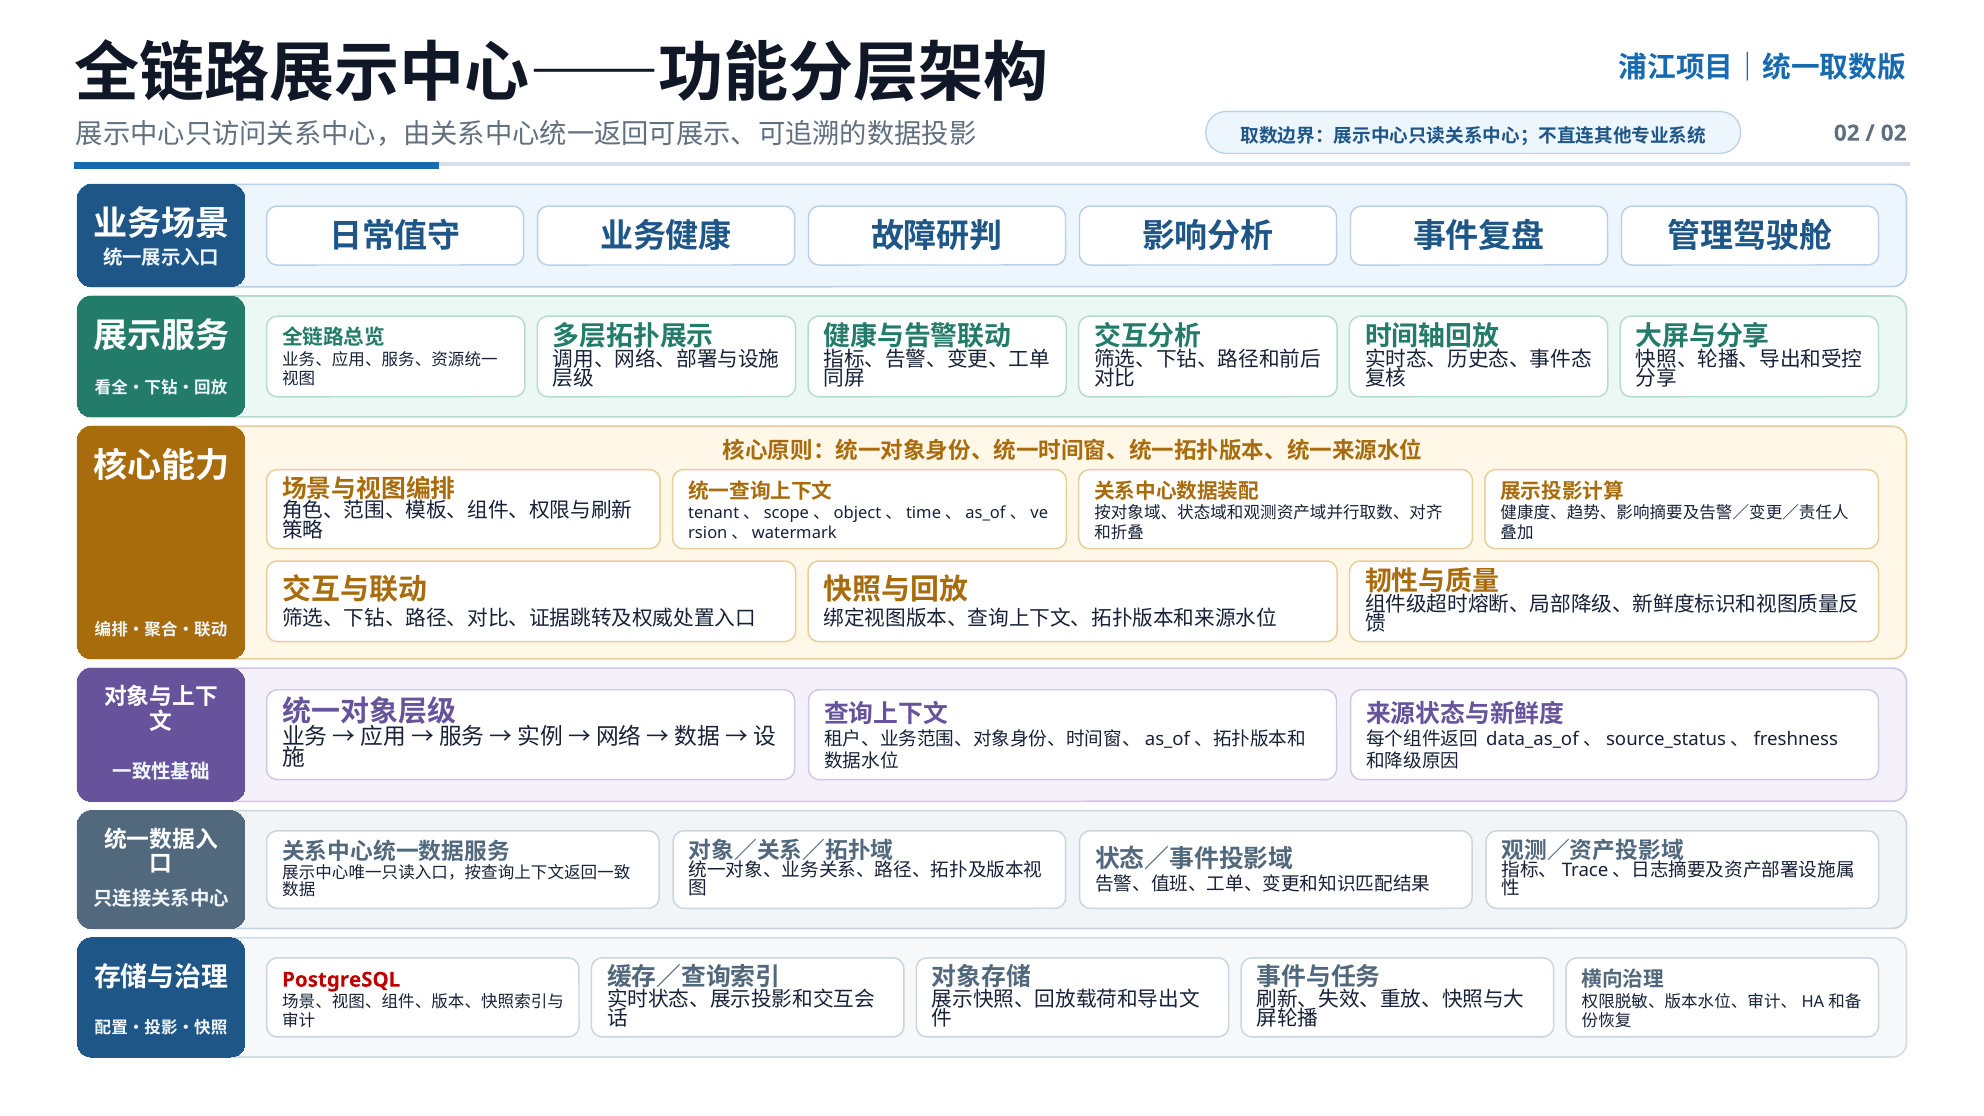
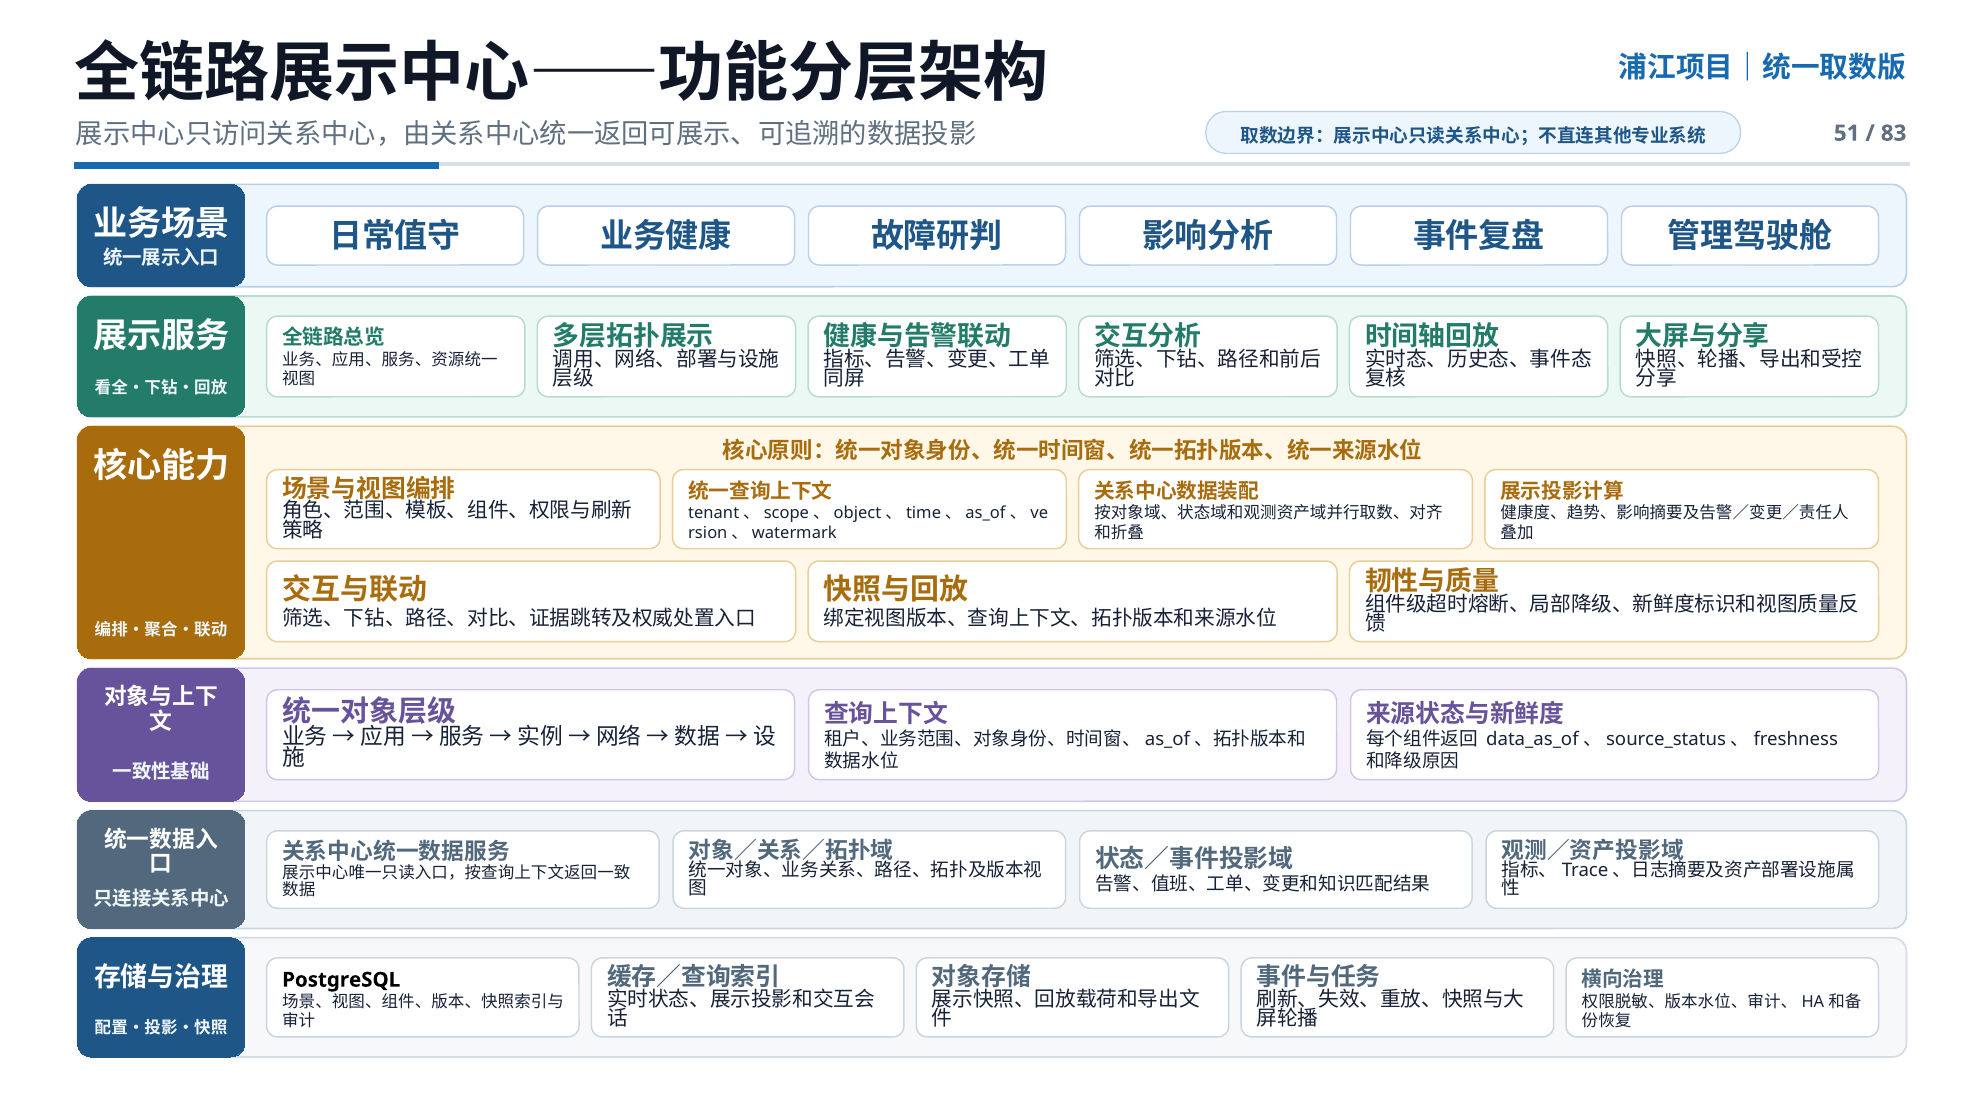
02 at (1847, 133): 02 -> 51
02 at (1894, 133): 02 -> 83
PostgreSQL colour: red -> black
